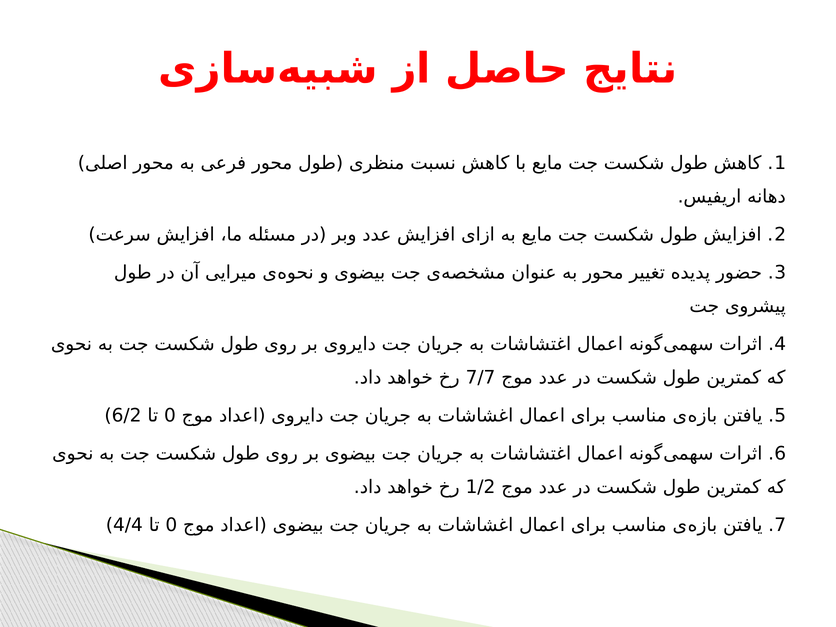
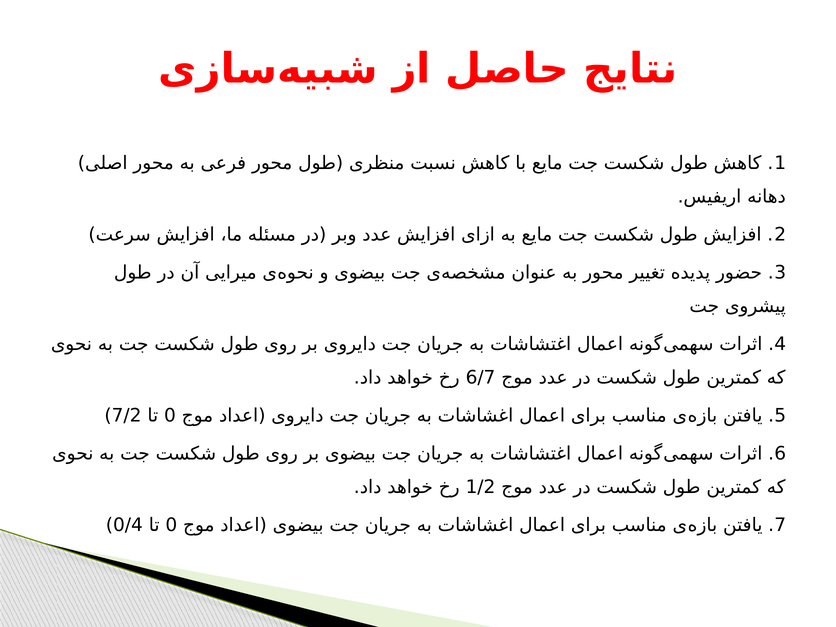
7/7: 7/7 -> 6/7
6/2: 6/2 -> 7/2
4/4: 4/4 -> 0/4
